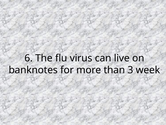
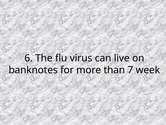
3: 3 -> 7
